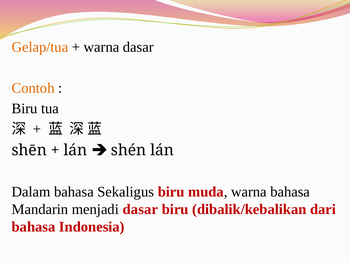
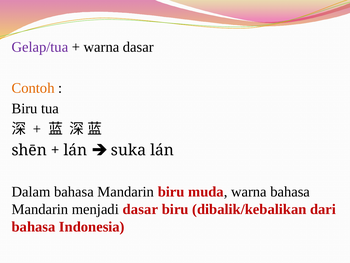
Gelap/tua colour: orange -> purple
shén: shén -> suka
Dalam bahasa Sekaligus: Sekaligus -> Mandarin
